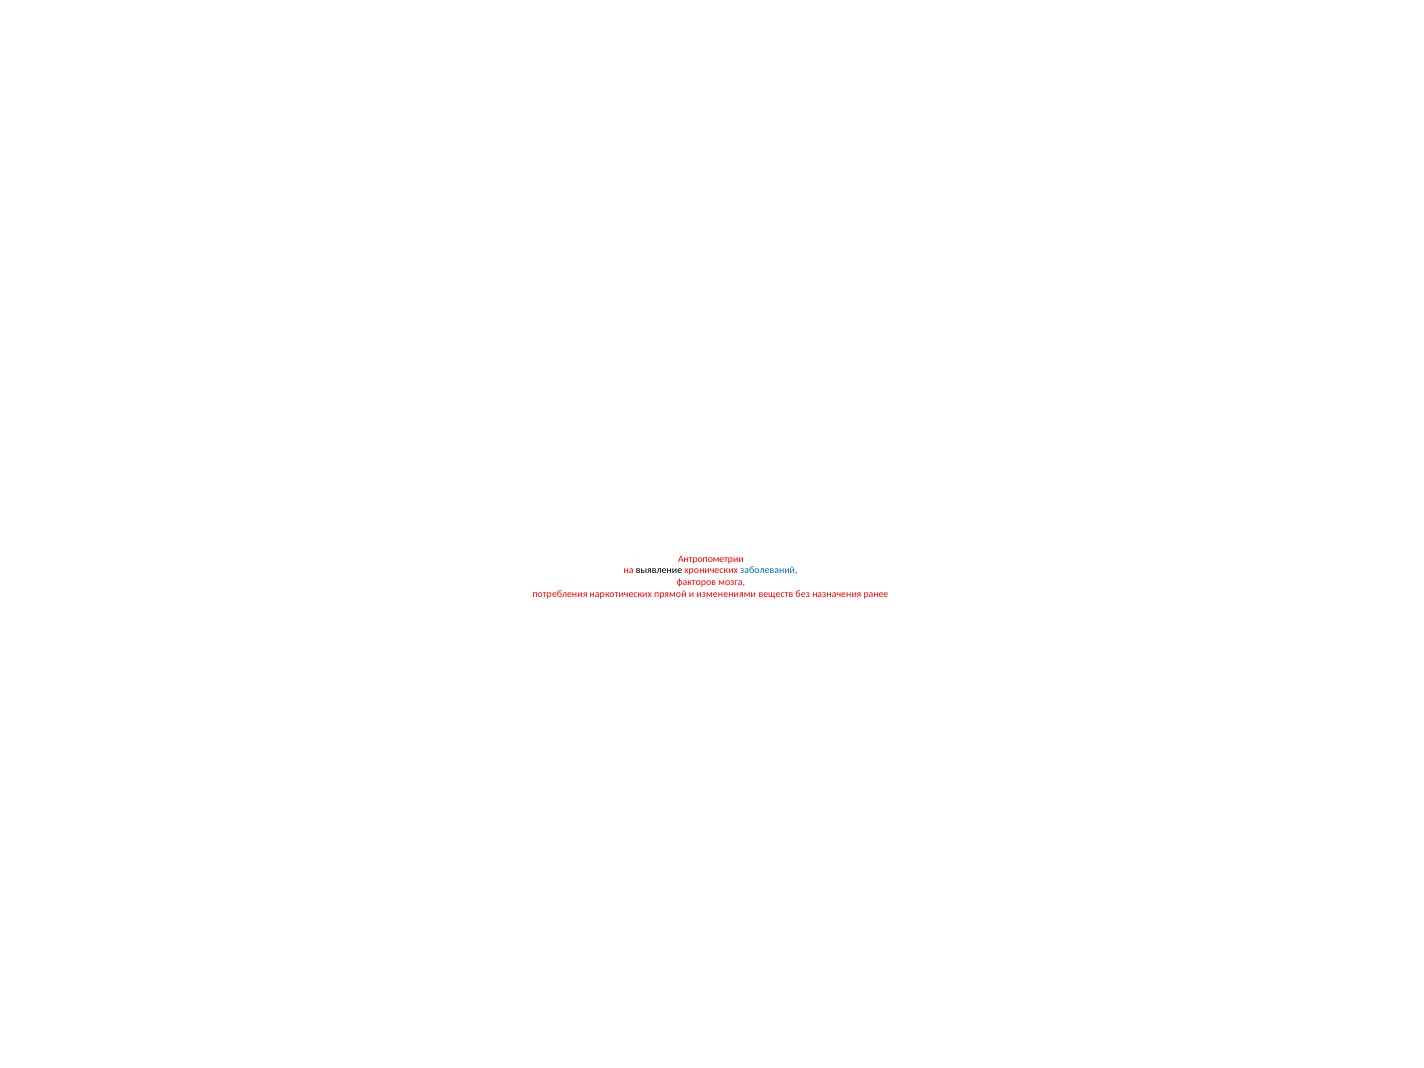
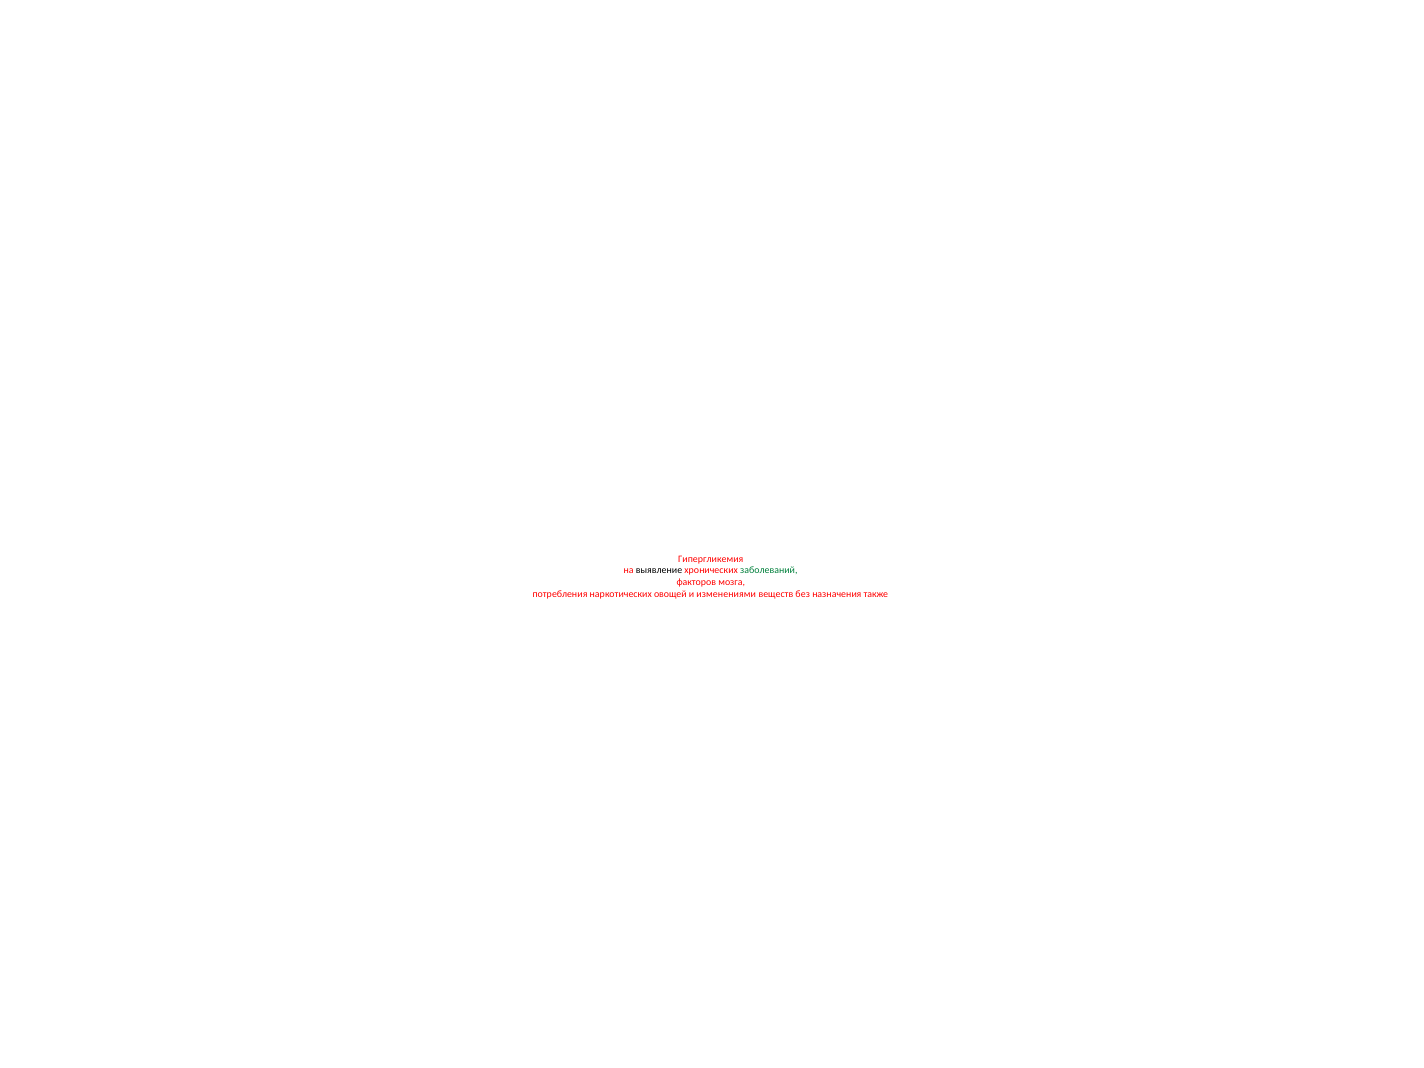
Антропометрии: Антропометрии -> Гипергликемия
заболеваний colour: blue -> green
прямой: прямой -> овощей
ранее: ранее -> также
